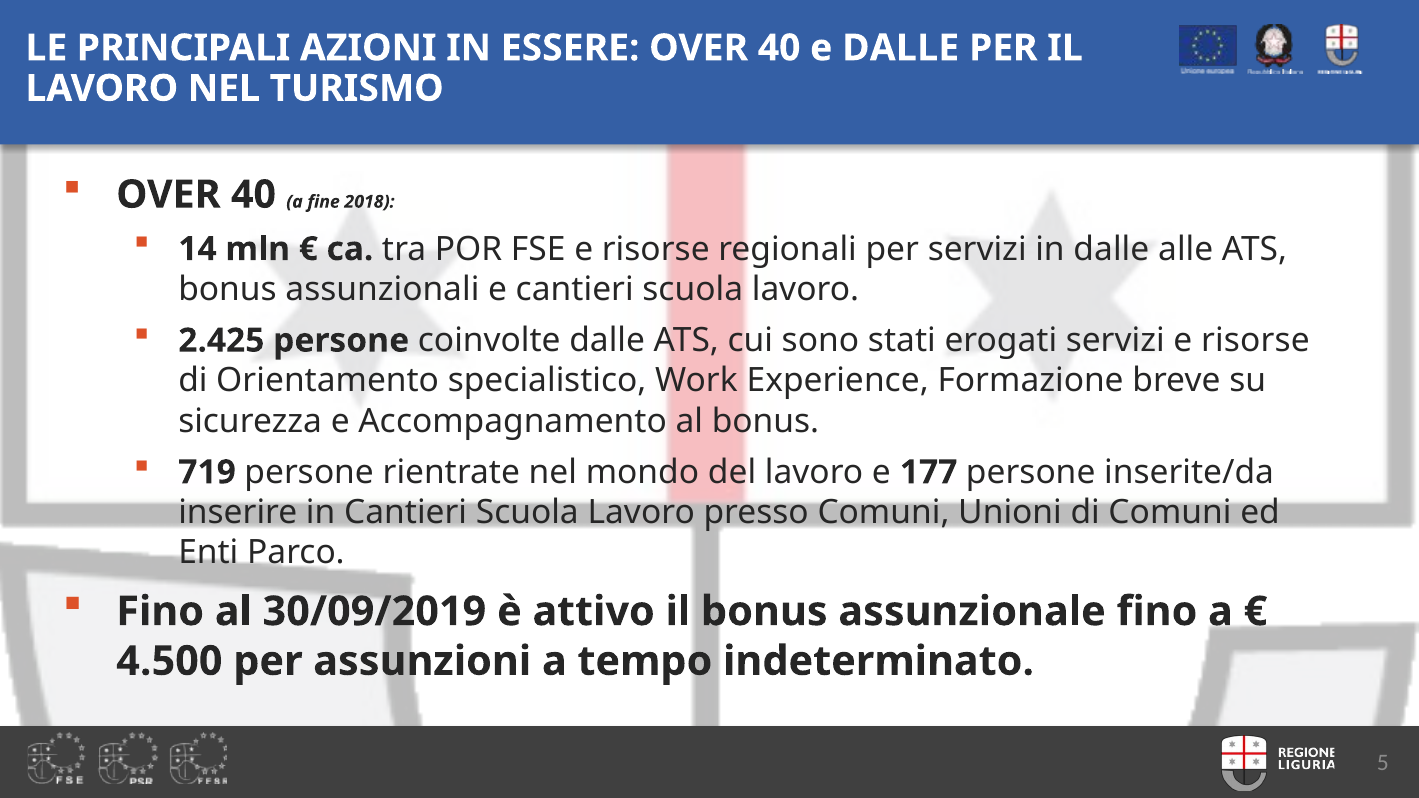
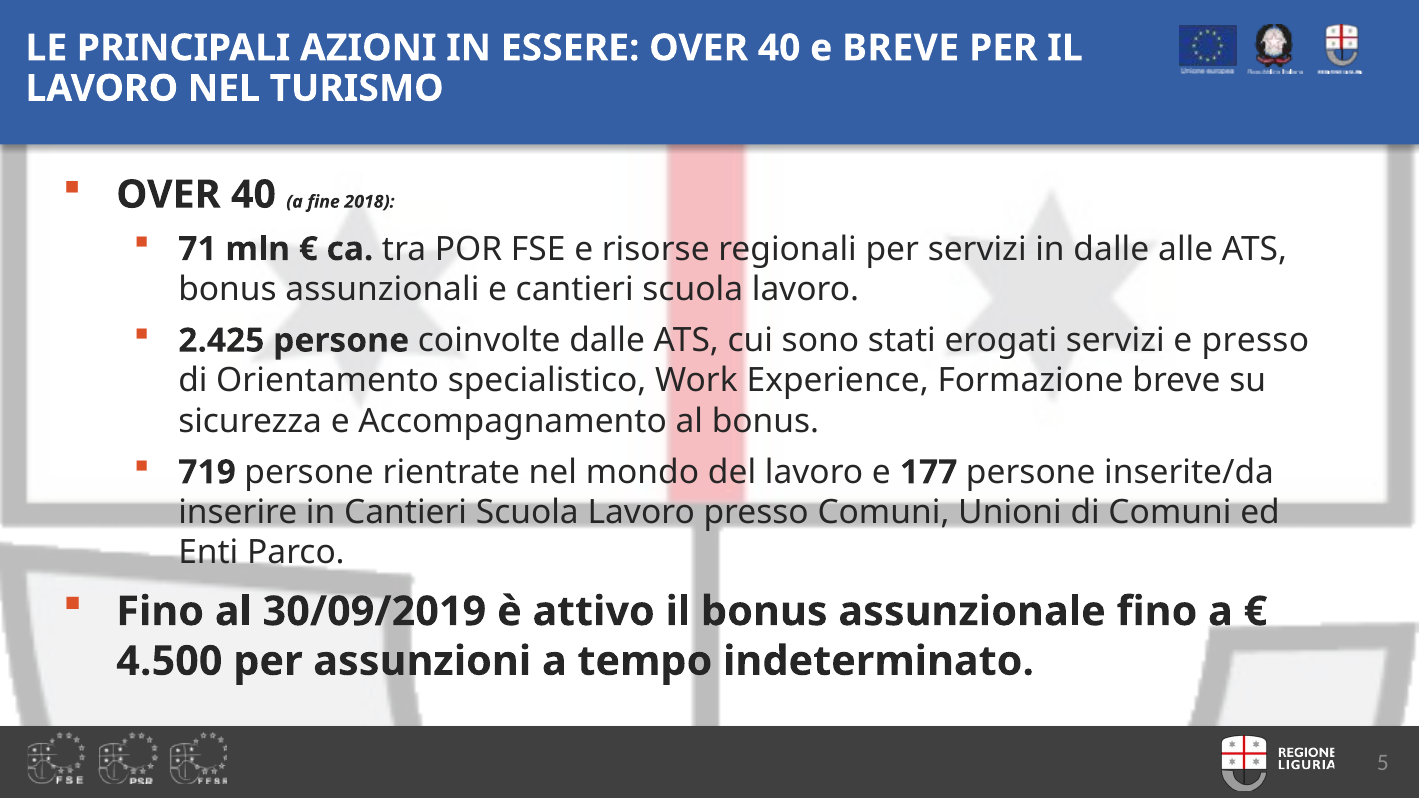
e DALLE: DALLE -> BREVE
14: 14 -> 71
servizi e risorse: risorse -> presso
